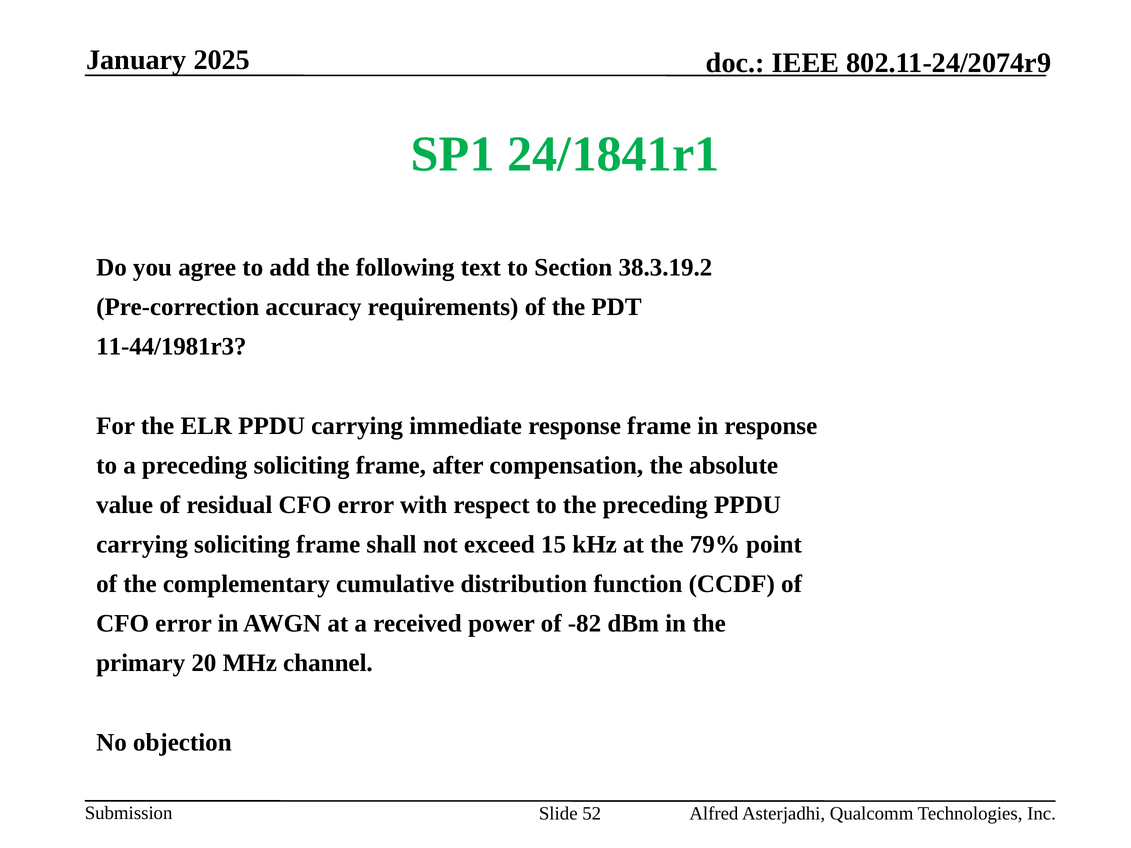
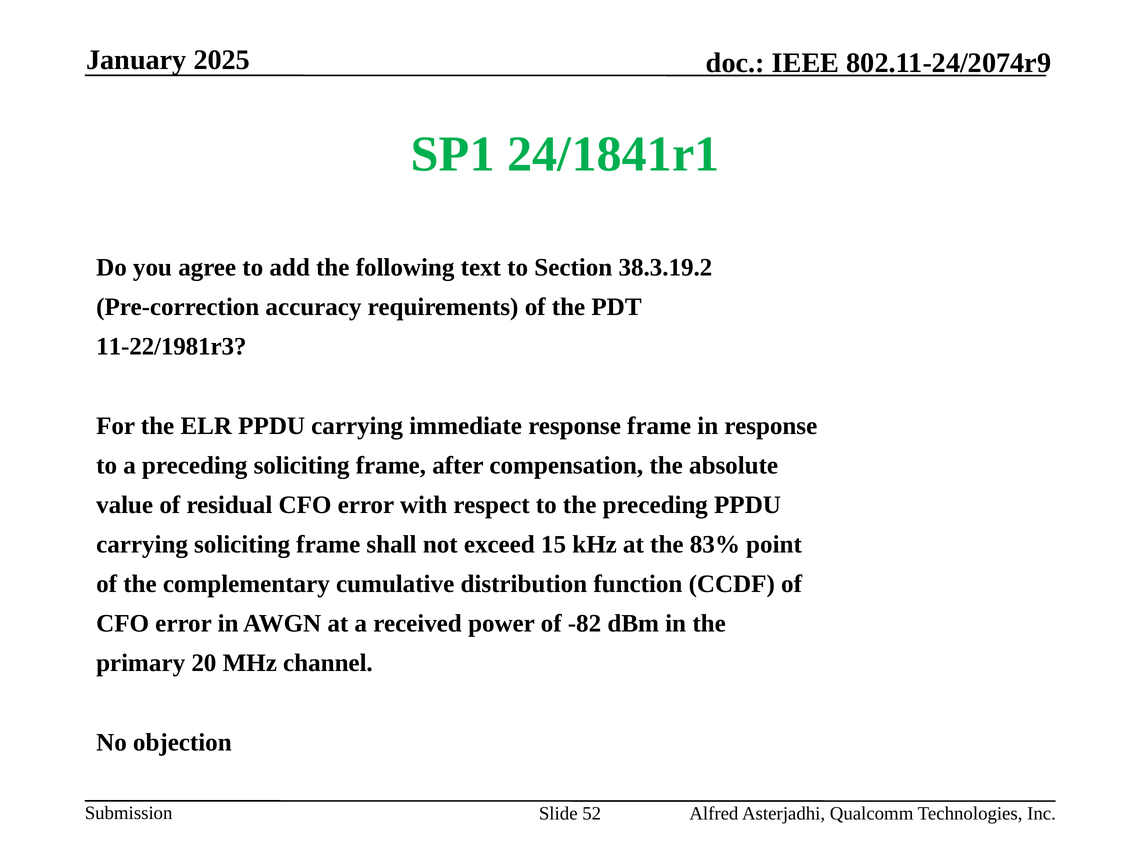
11-44/1981r3: 11-44/1981r3 -> 11-22/1981r3
79%: 79% -> 83%
